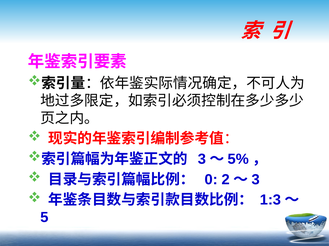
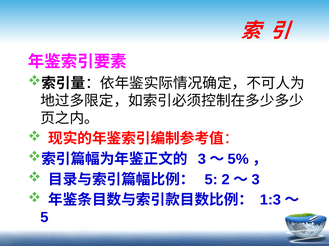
0 at (211, 180): 0 -> 5
